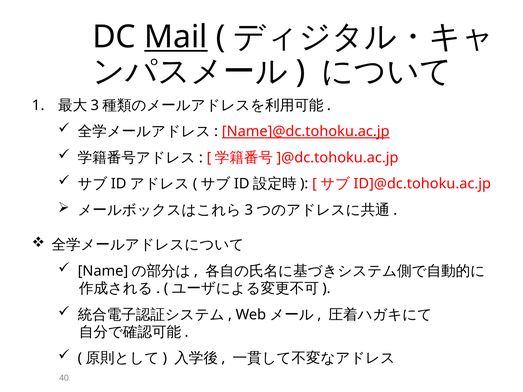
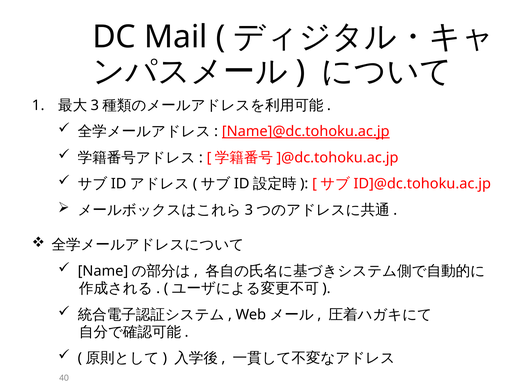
Mail underline: present -> none
